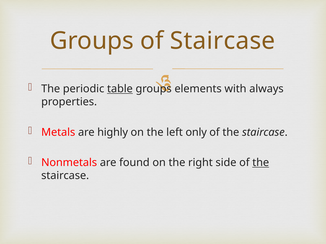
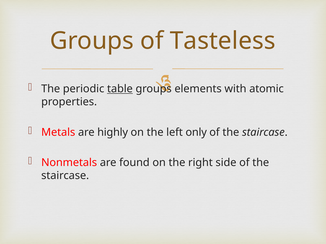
of Staircase: Staircase -> Tasteless
always: always -> atomic
the at (261, 163) underline: present -> none
